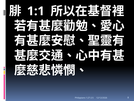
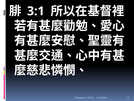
1:1: 1:1 -> 3:1
